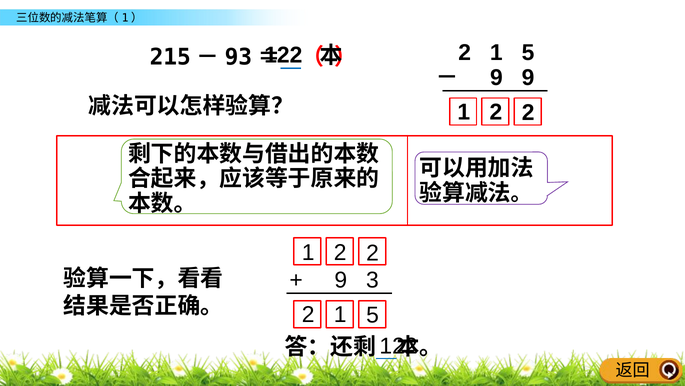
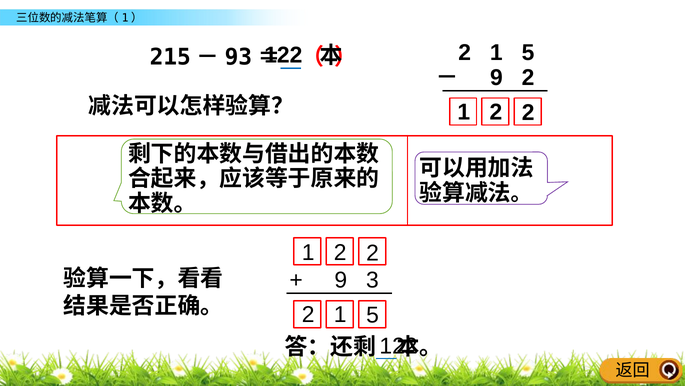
9 9: 9 -> 2
